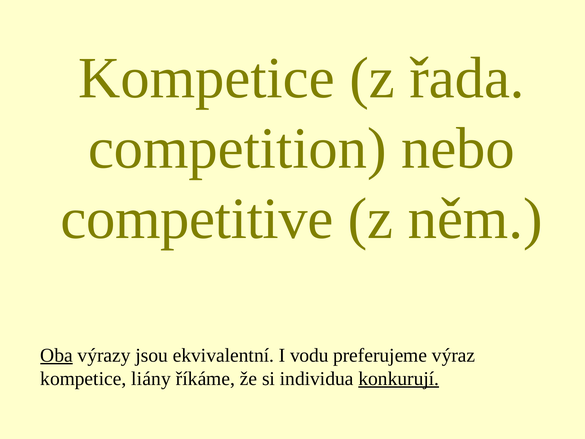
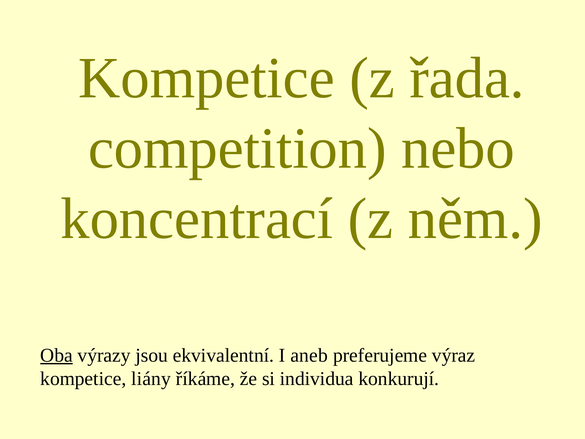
competitive: competitive -> koncentrací
vodu: vodu -> aneb
konkurují underline: present -> none
